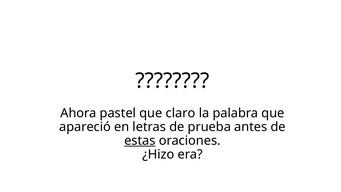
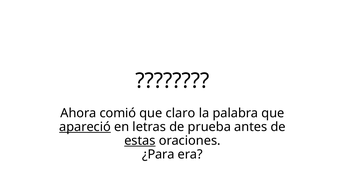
pastel: pastel -> comió
apareció underline: none -> present
¿Hizo: ¿Hizo -> ¿Para
